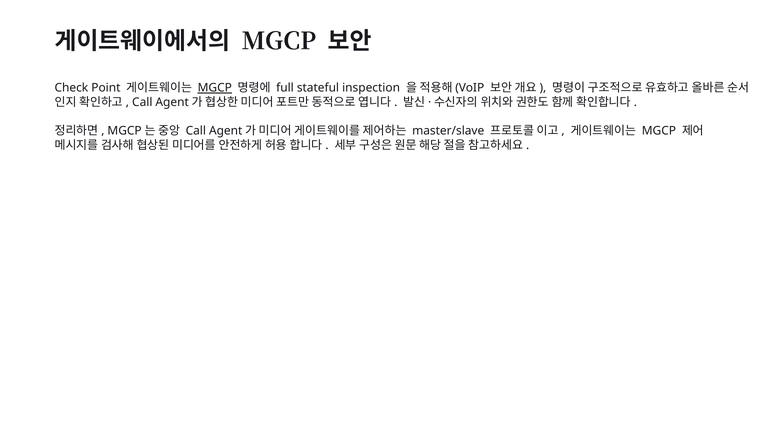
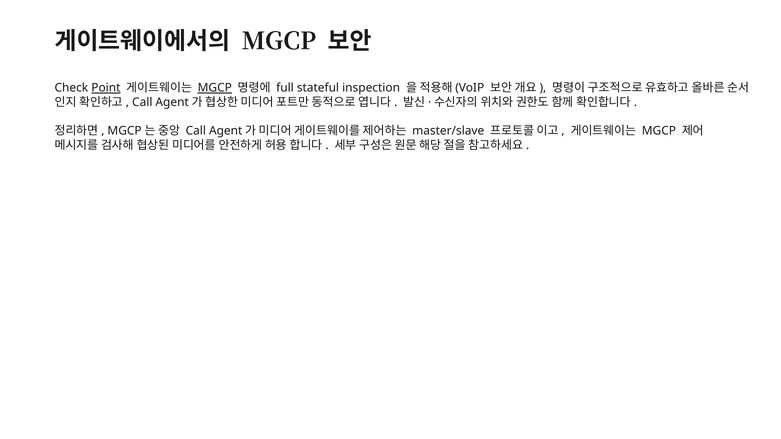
Point underline: none -> present
